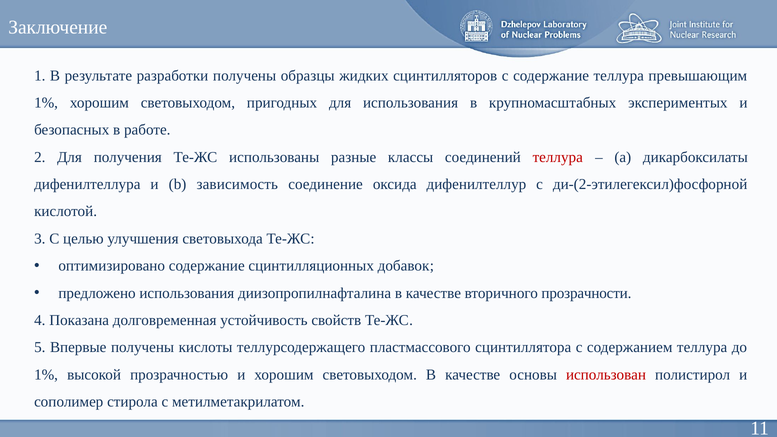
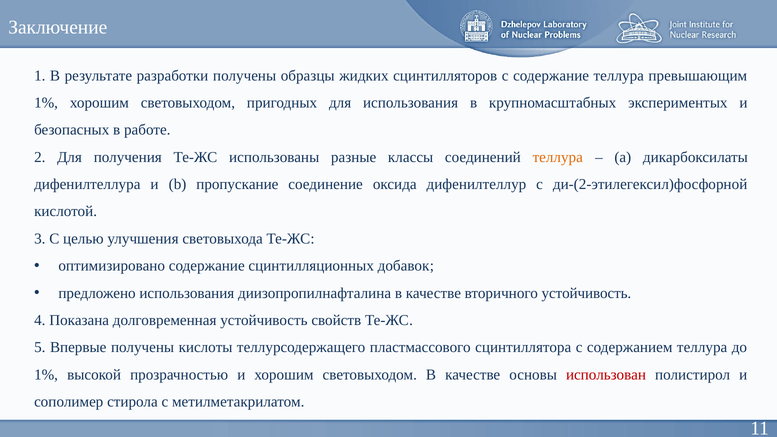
теллура at (558, 157) colour: red -> orange
зависимость: зависимость -> пропускание
вторичного прозрачности: прозрачности -> устойчивость
